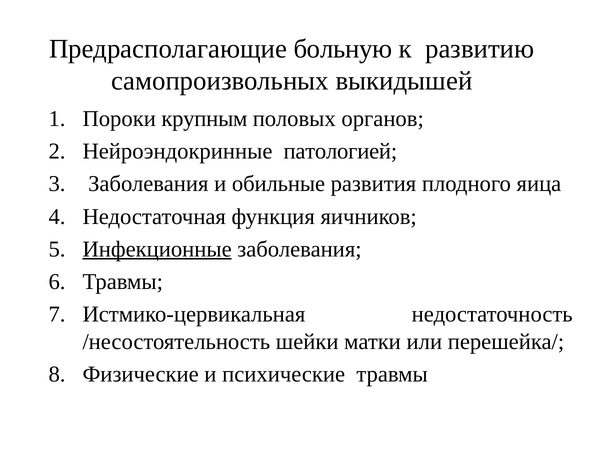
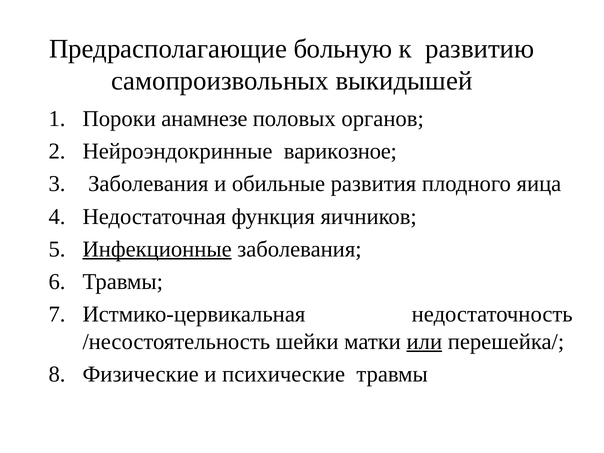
крупным: крупным -> анамнезе
патологией: патологией -> варикозное
или underline: none -> present
